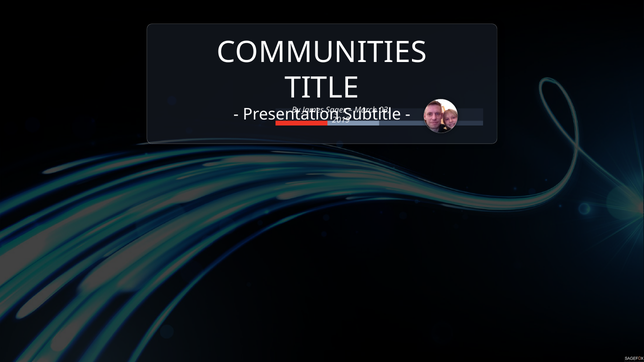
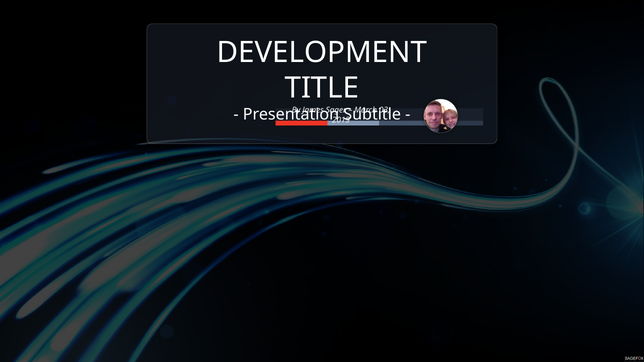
COMMUNITIES: COMMUNITIES -> DEVELOPMENT
